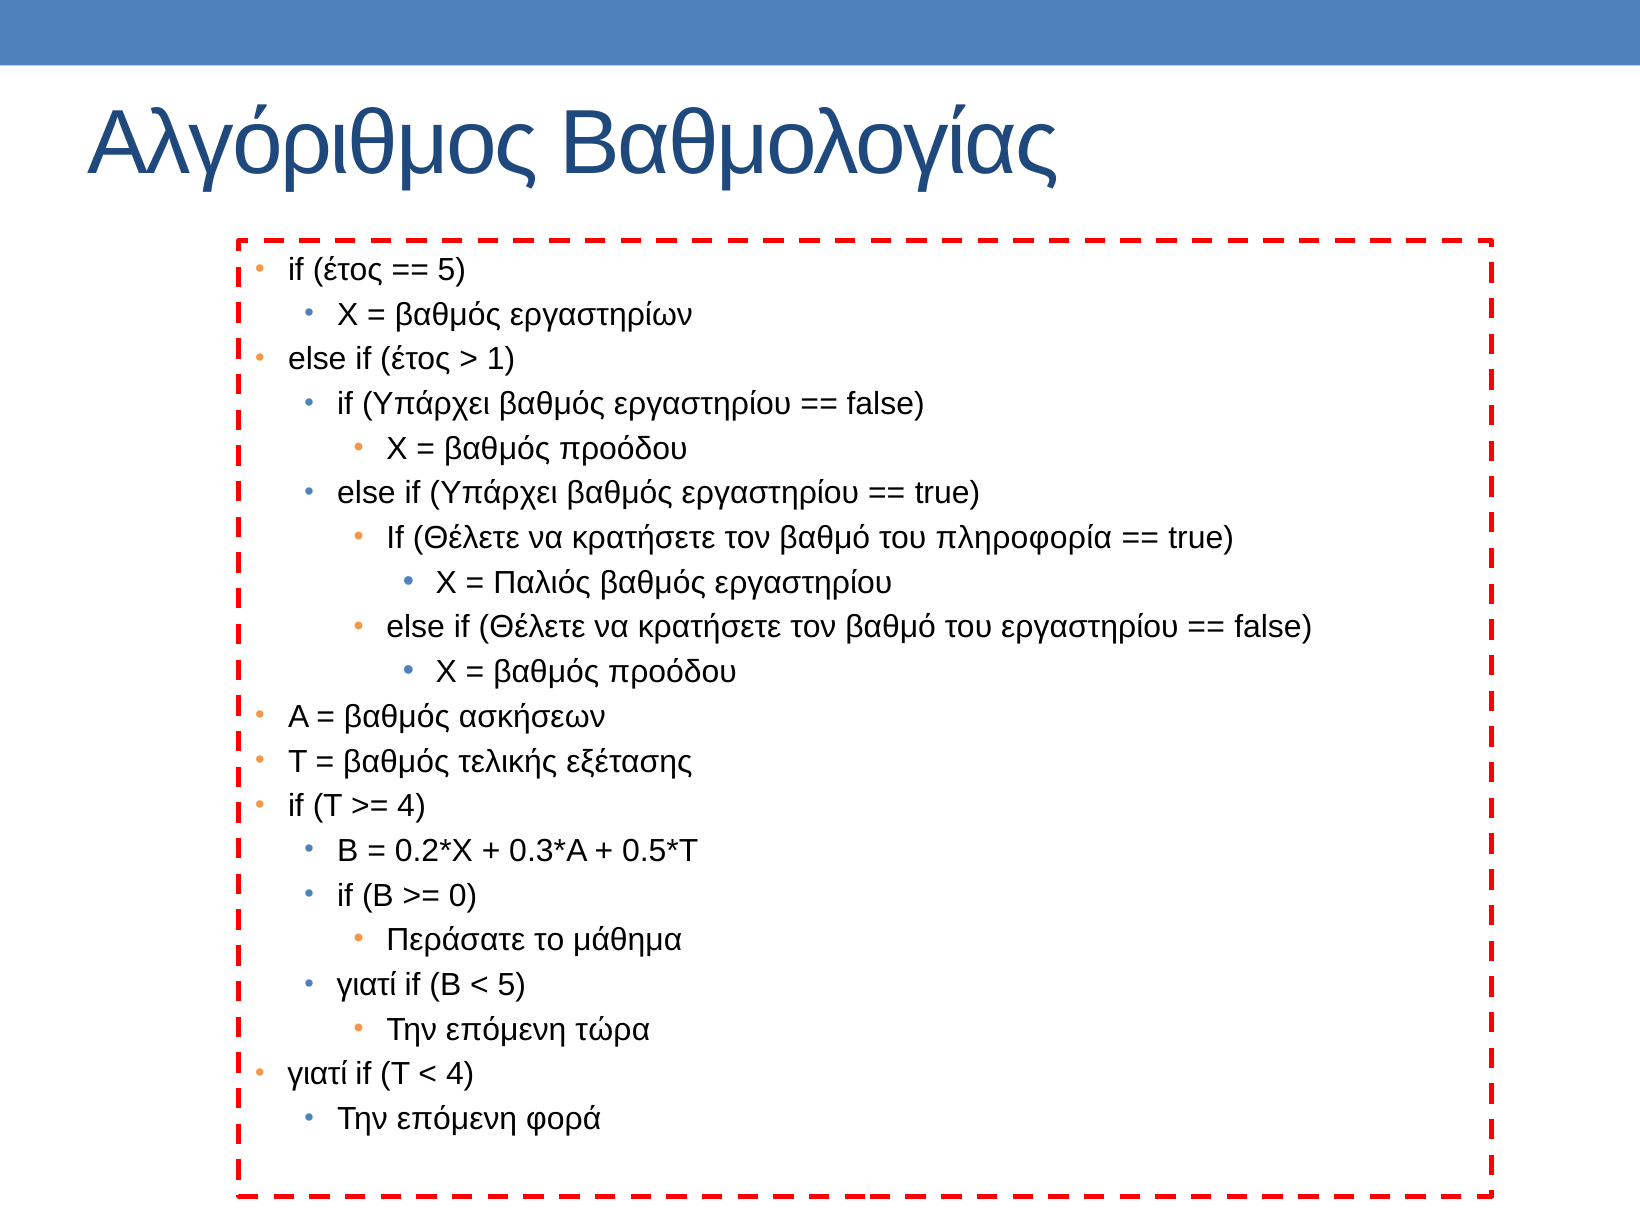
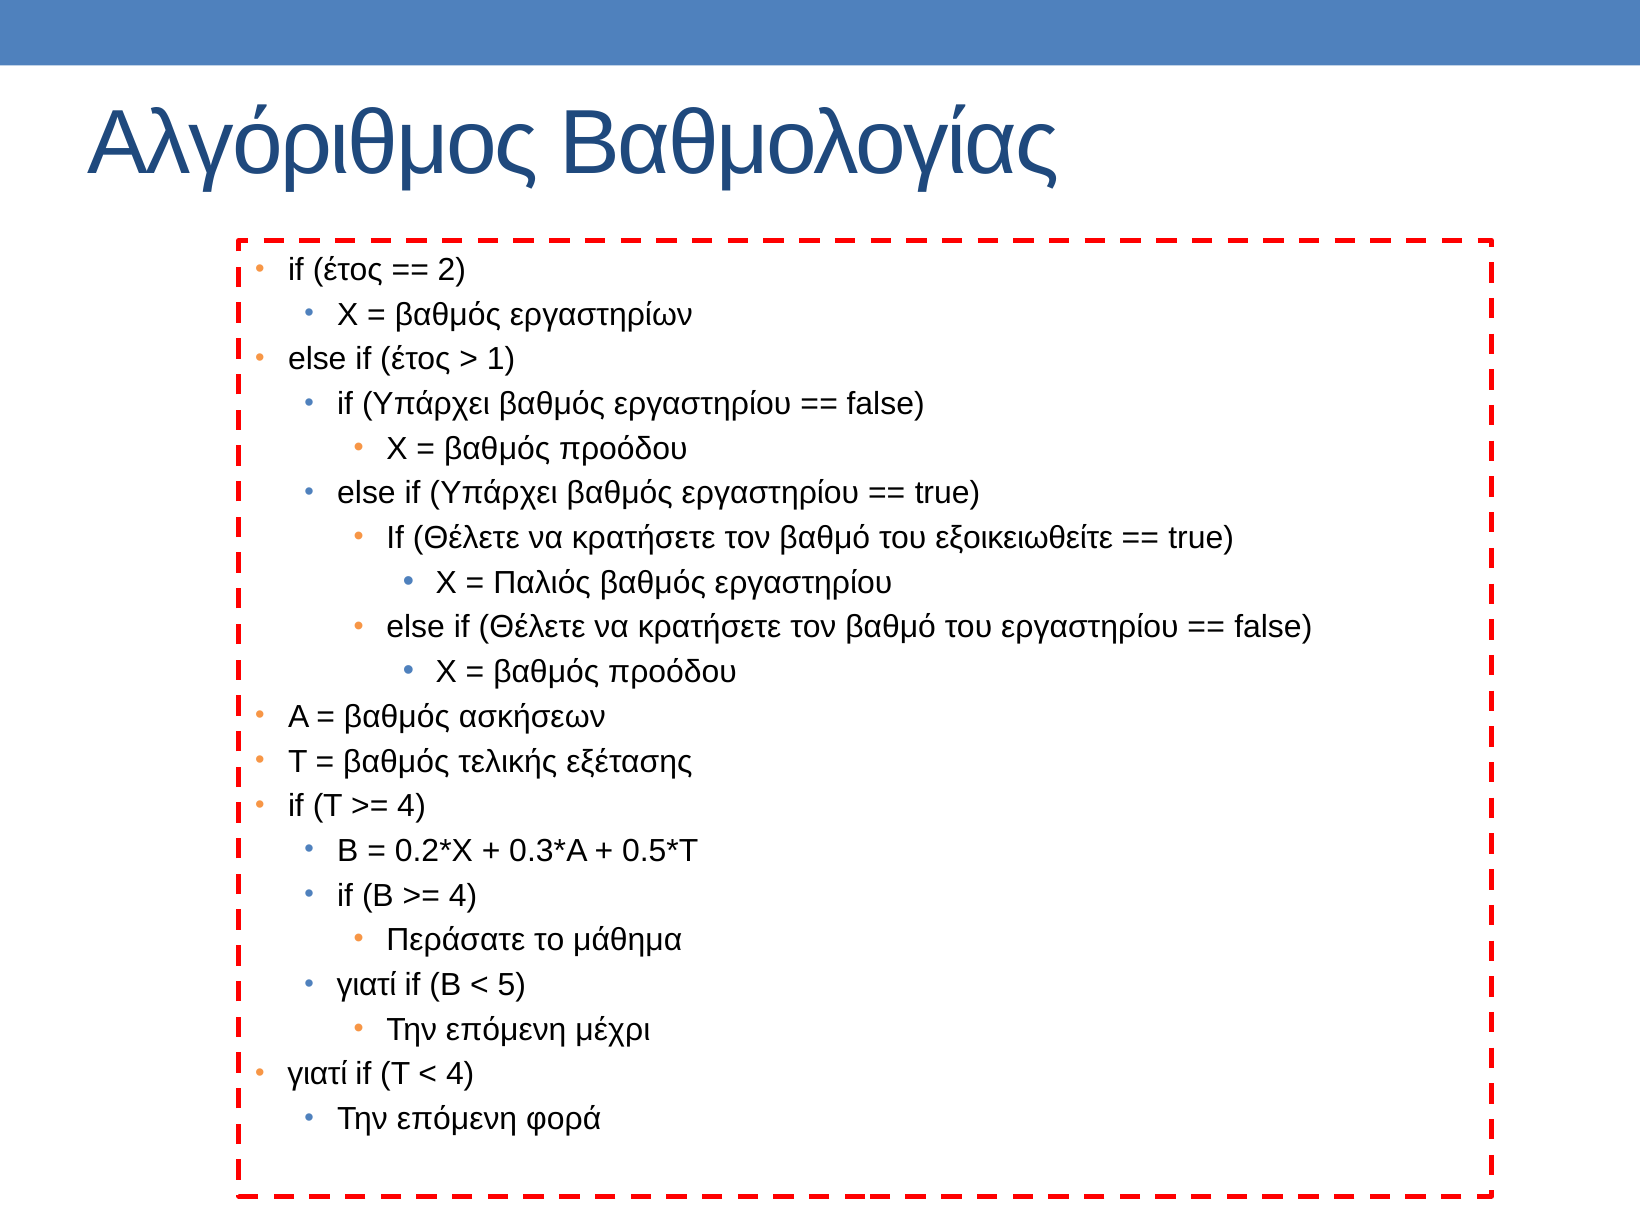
5 at (452, 270): 5 -> 2
πληροφορία: πληροφορία -> εξοικειωθείτε
0 at (463, 896): 0 -> 4
τώρα: τώρα -> μέχρι
